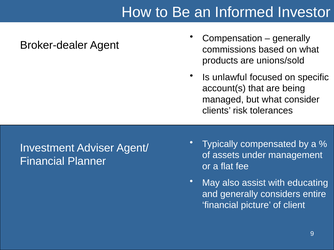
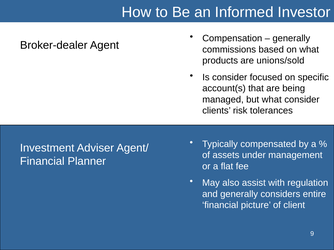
Is unlawful: unlawful -> consider
educating: educating -> regulation
